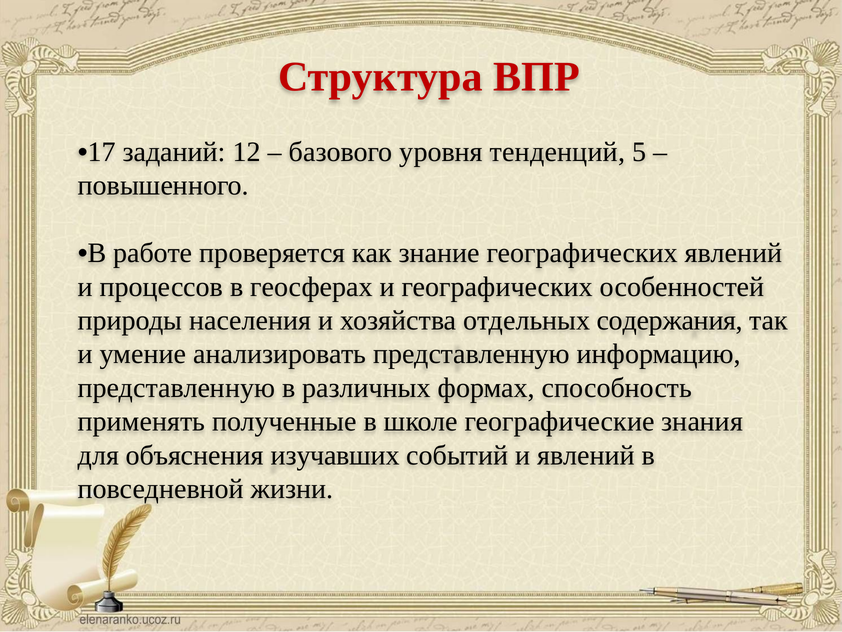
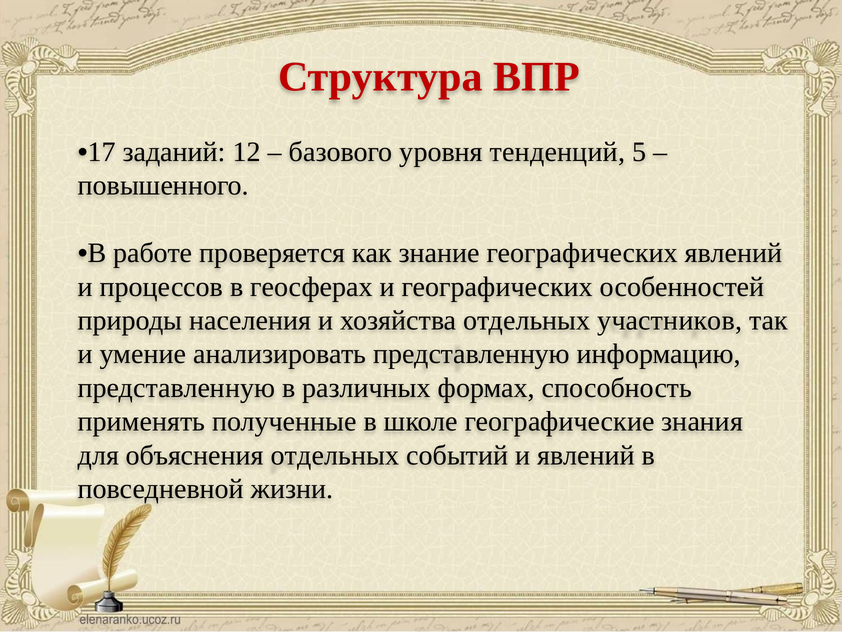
содержания: содержания -> участников
объяснения изучавших: изучавших -> отдельных
